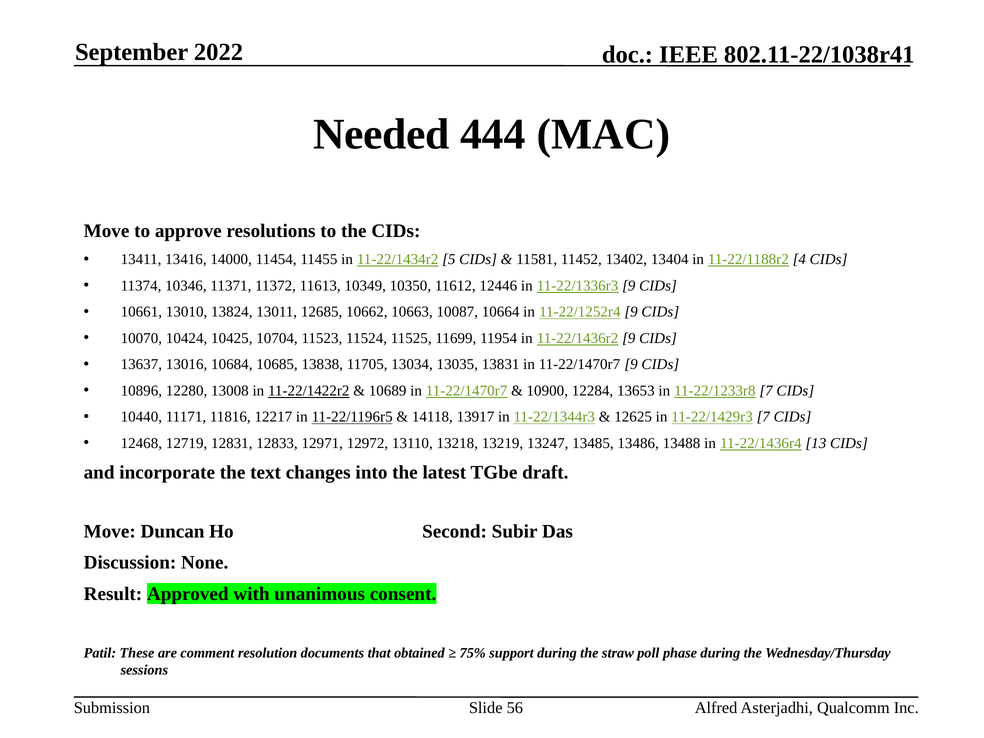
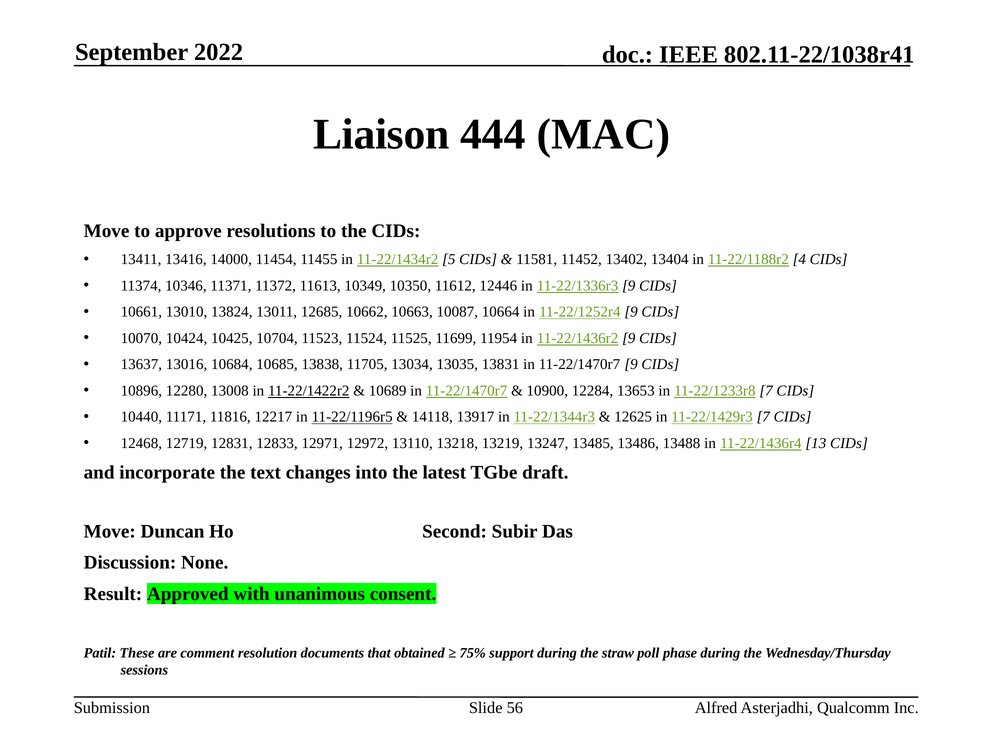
Needed: Needed -> Liaison
